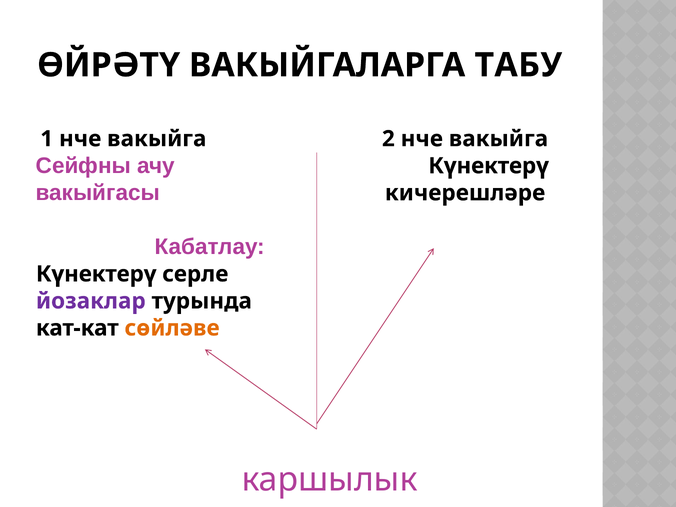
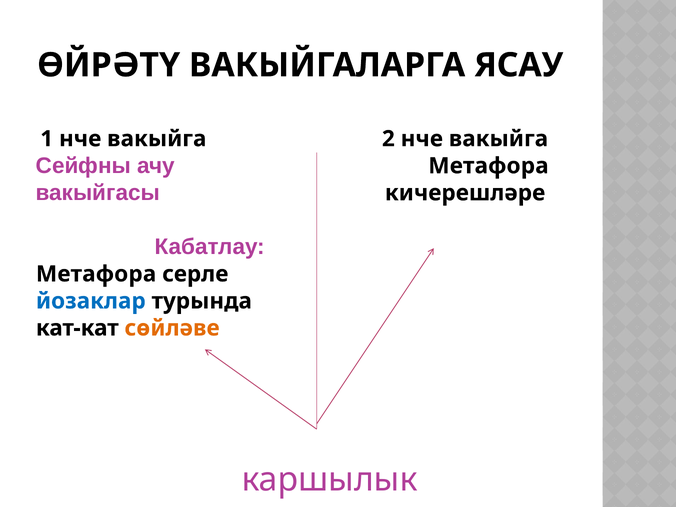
ТАБУ: ТАБУ -> ЯСАУ
Күнектерү at (489, 166): Күнектерү -> Метафора
Күнектерү at (96, 274): Күнектерү -> Метафора
йозаклар colour: purple -> blue
